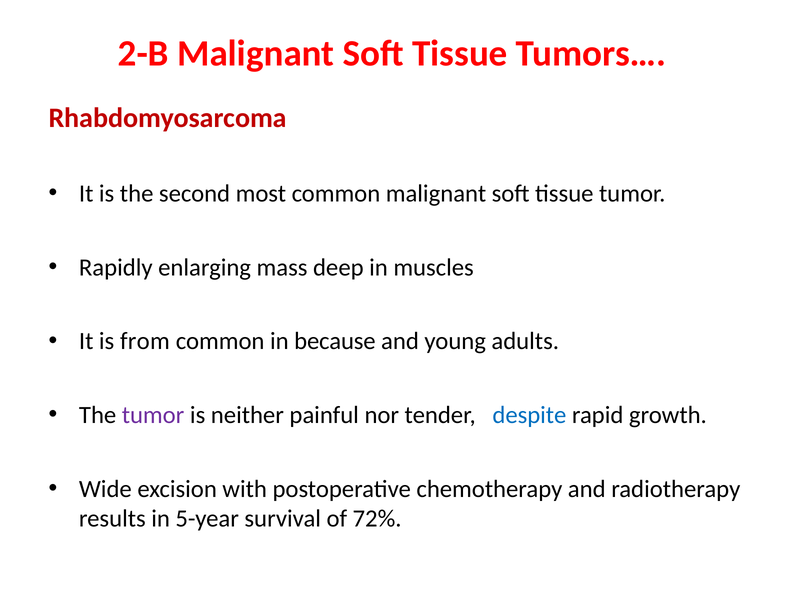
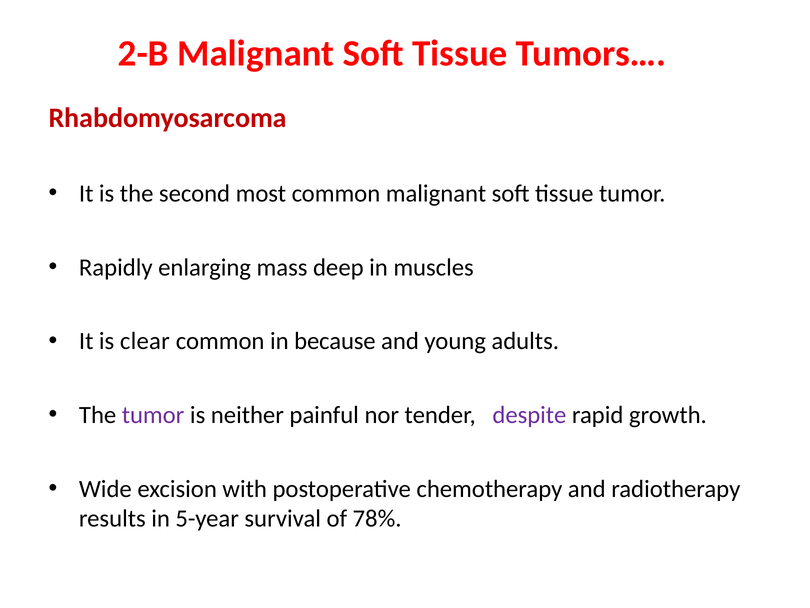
from: from -> clear
despite colour: blue -> purple
72%: 72% -> 78%
